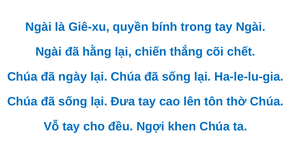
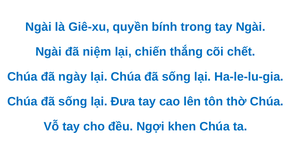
hằng: hằng -> niệm
